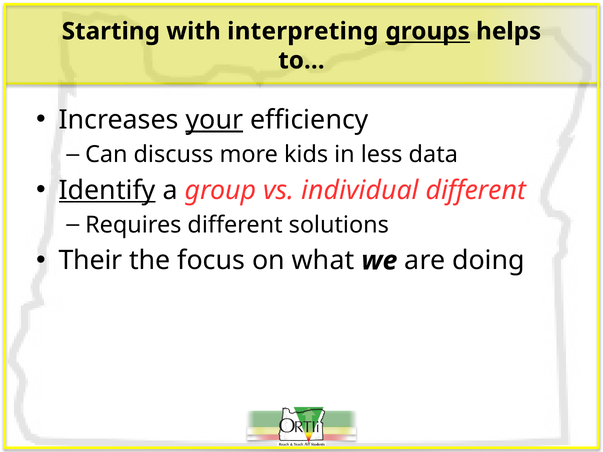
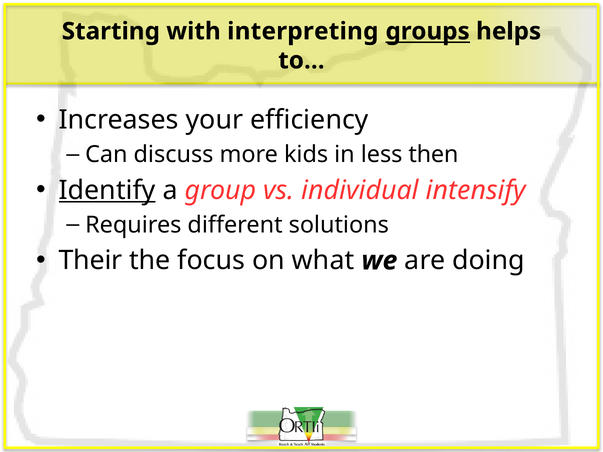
your underline: present -> none
data: data -> then
individual different: different -> intensify
